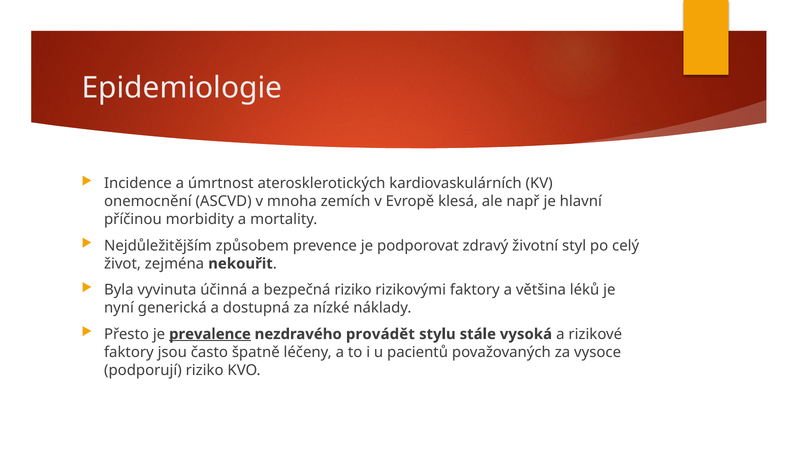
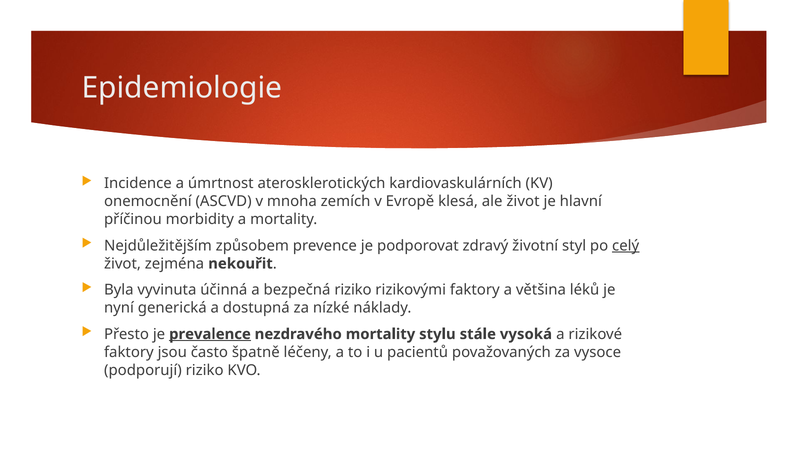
ale např: např -> život
celý underline: none -> present
nezdravého provádět: provádět -> mortality
